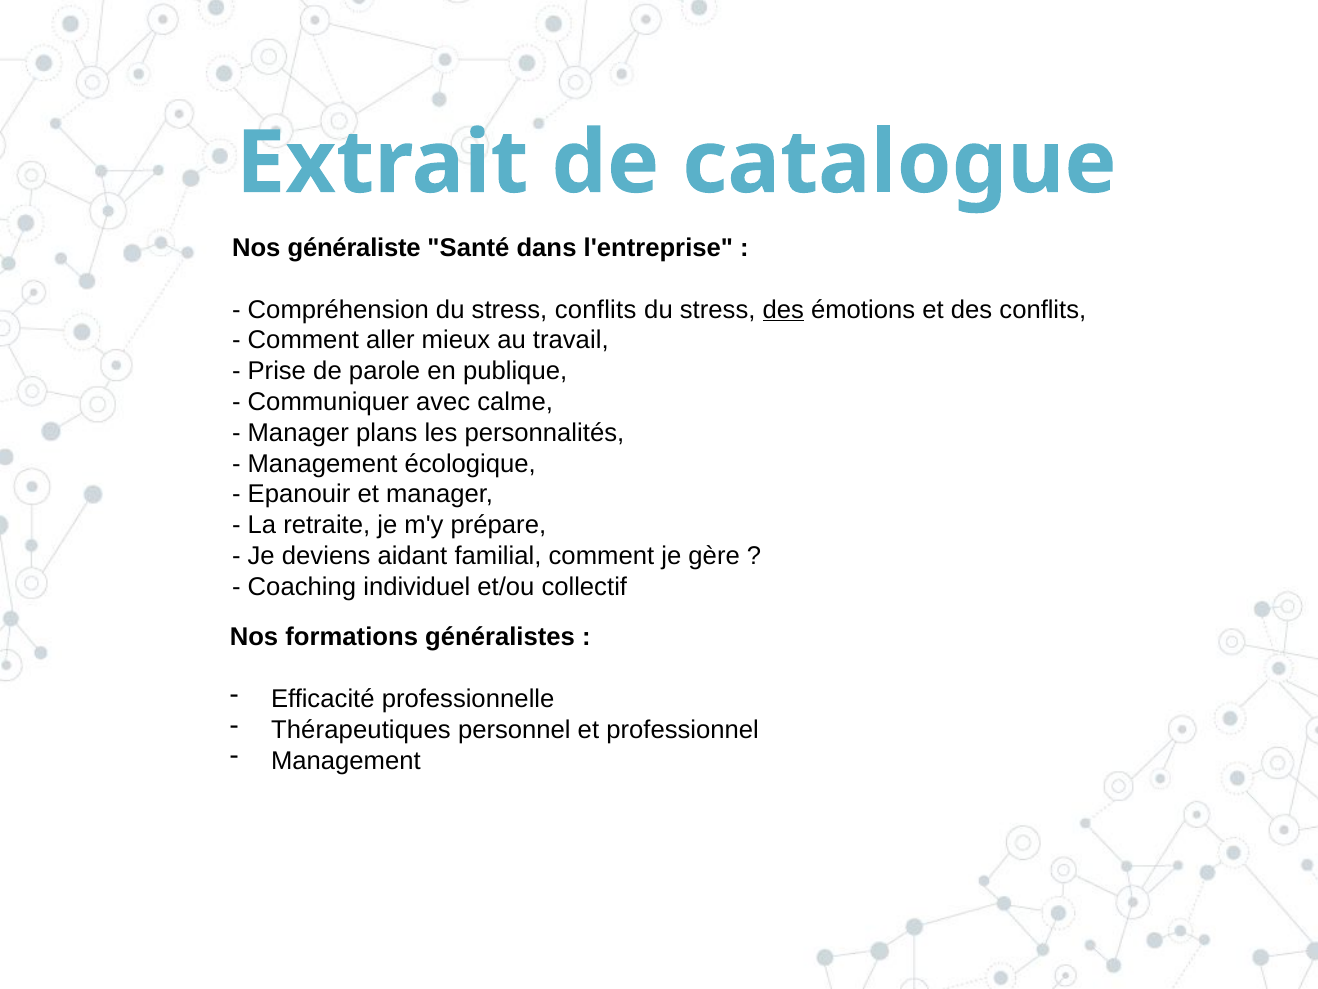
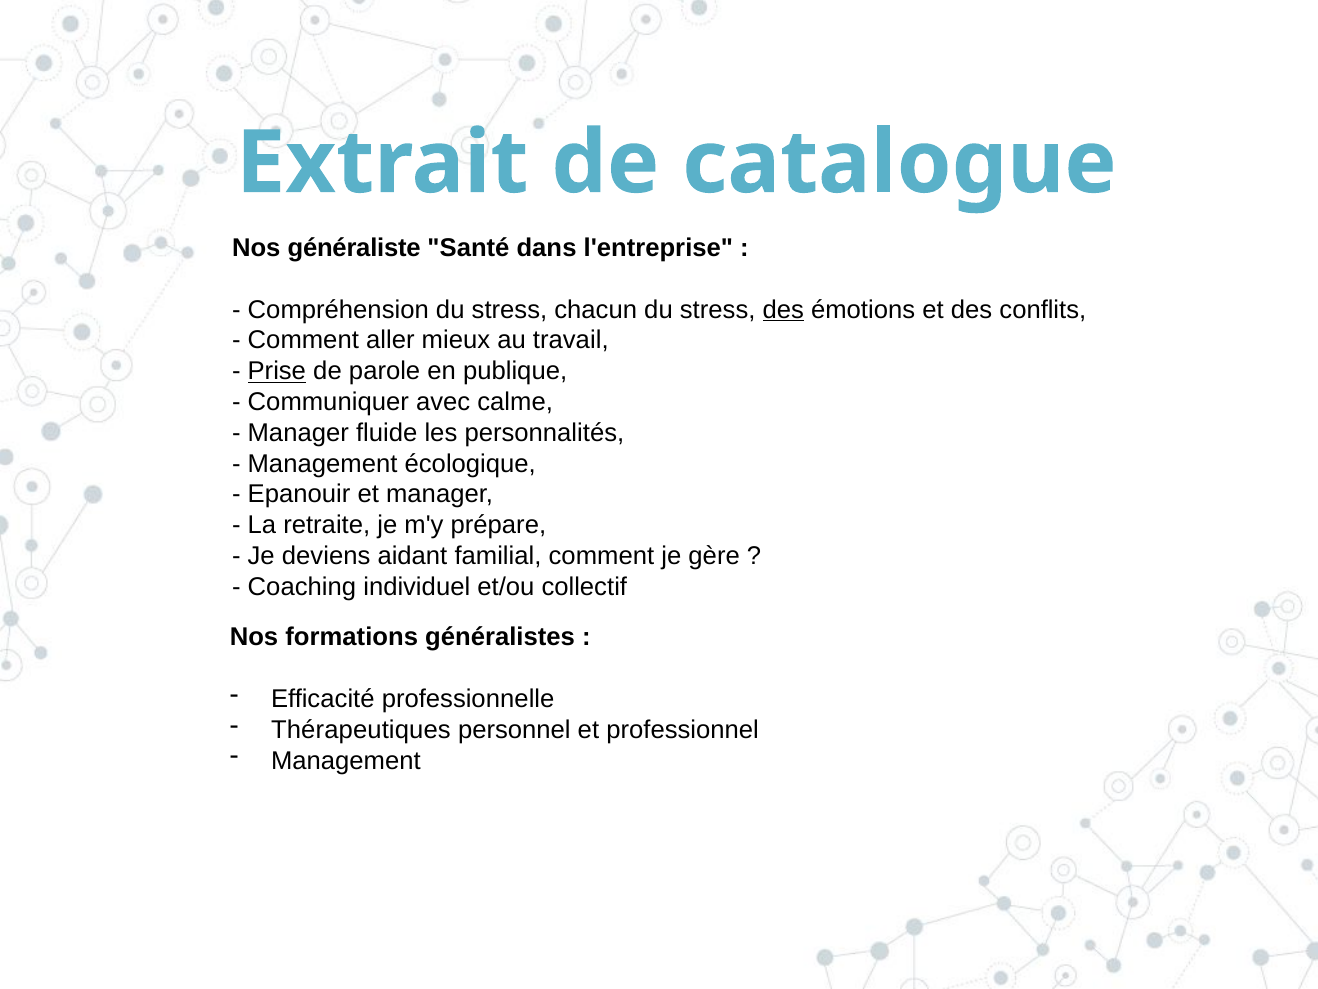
stress conflits: conflits -> chacun
Prise underline: none -> present
plans: plans -> fluide
